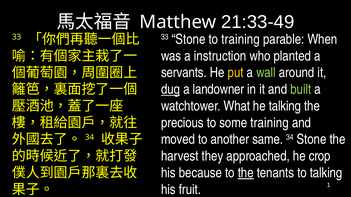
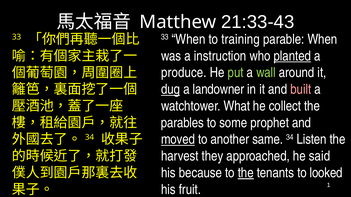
21:33-49: 21:33-49 -> 21:33-43
33 Stone: Stone -> When
planted underline: none -> present
servants: servants -> produce
put colour: yellow -> light green
built colour: light green -> pink
he talking: talking -> collect
precious: precious -> parables
some training: training -> prophet
moved underline: none -> present
34 Stone: Stone -> Listen
crop: crop -> said
to talking: talking -> looked
